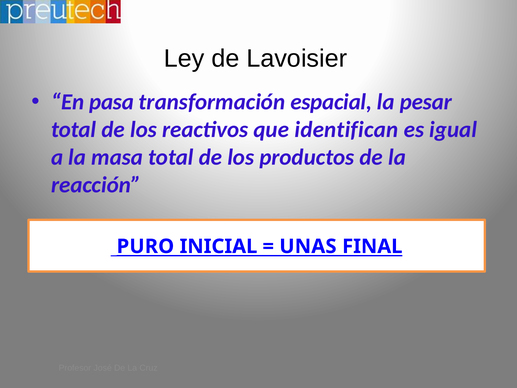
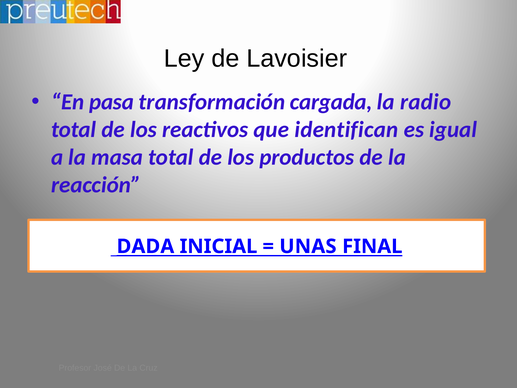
espacial: espacial -> cargada
pesar: pesar -> radio
PURO: PURO -> DADA
